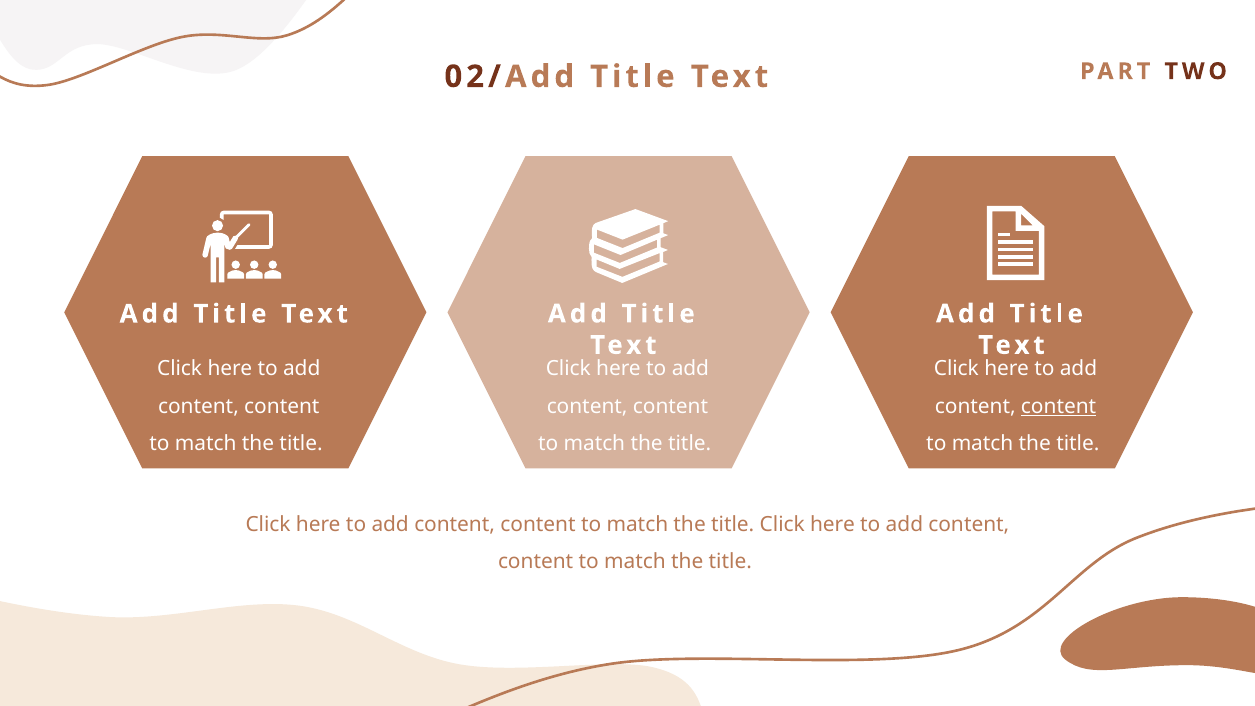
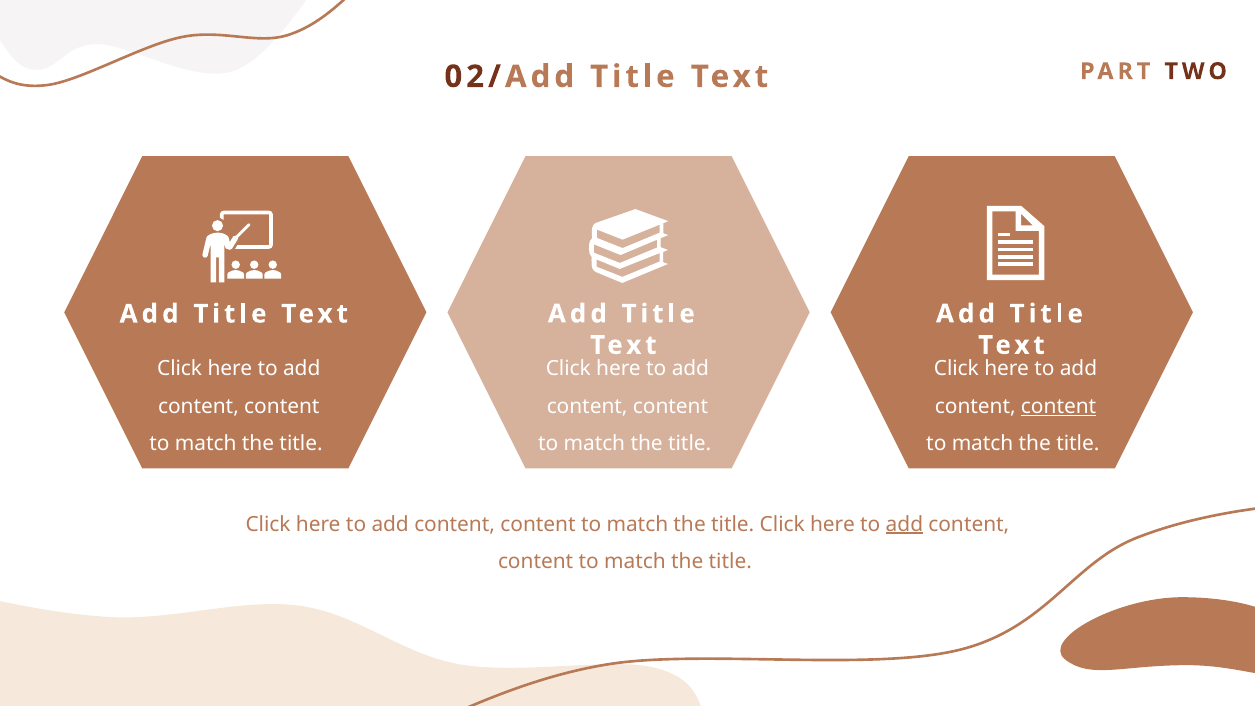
add at (904, 524) underline: none -> present
